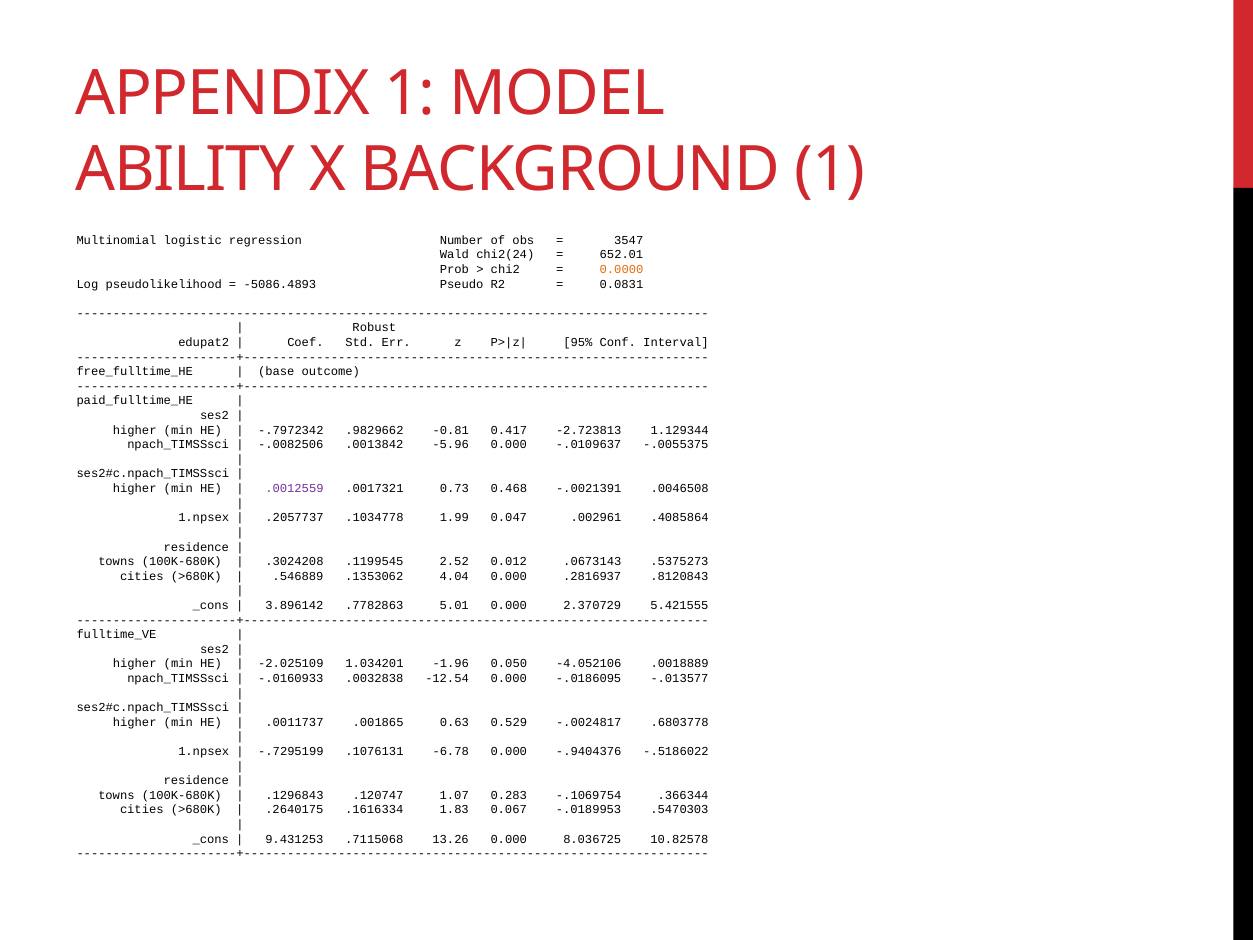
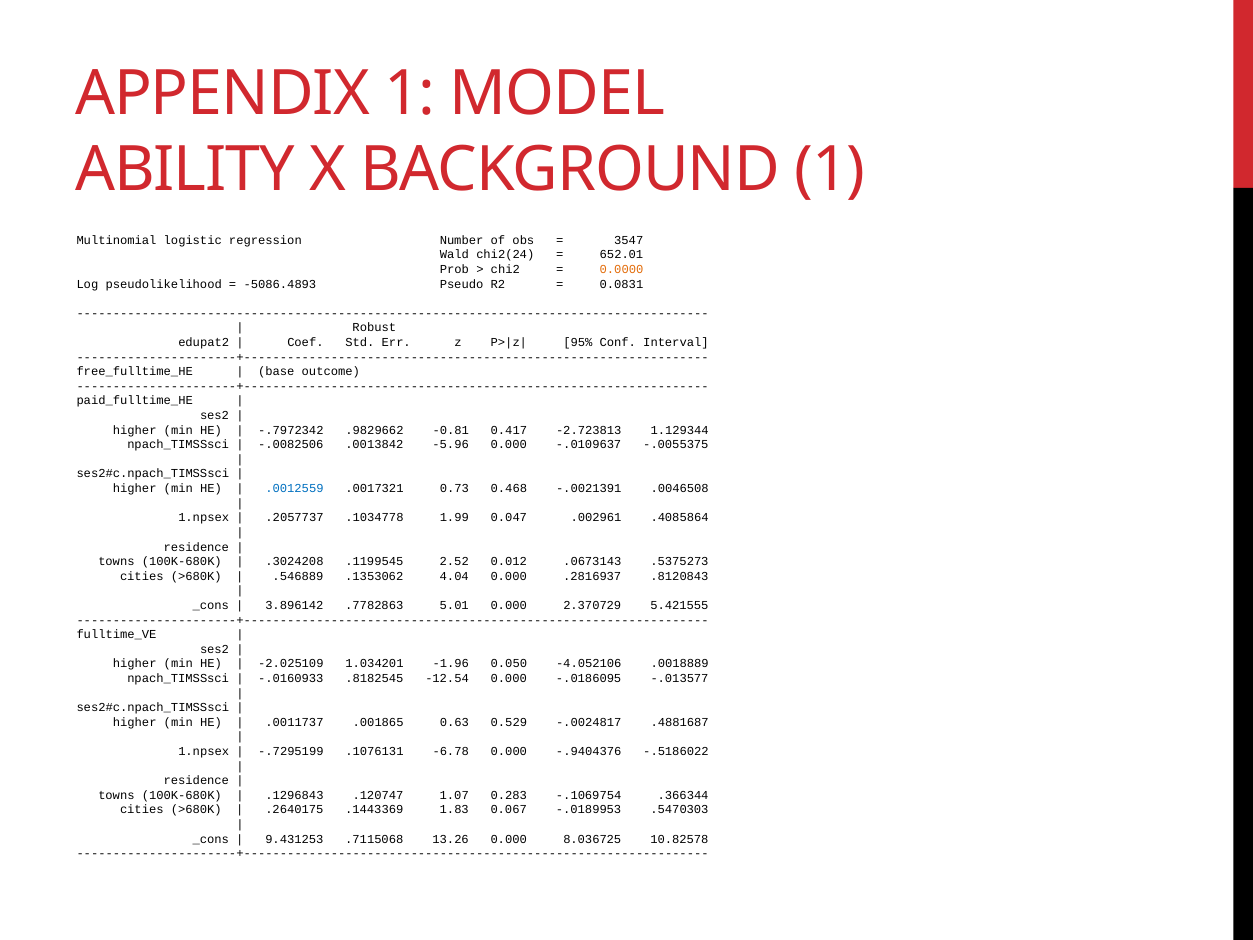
.0012559 colour: purple -> blue
.0032838: .0032838 -> .8182545
.6803778: .6803778 -> .4881687
.1616334: .1616334 -> .1443369
